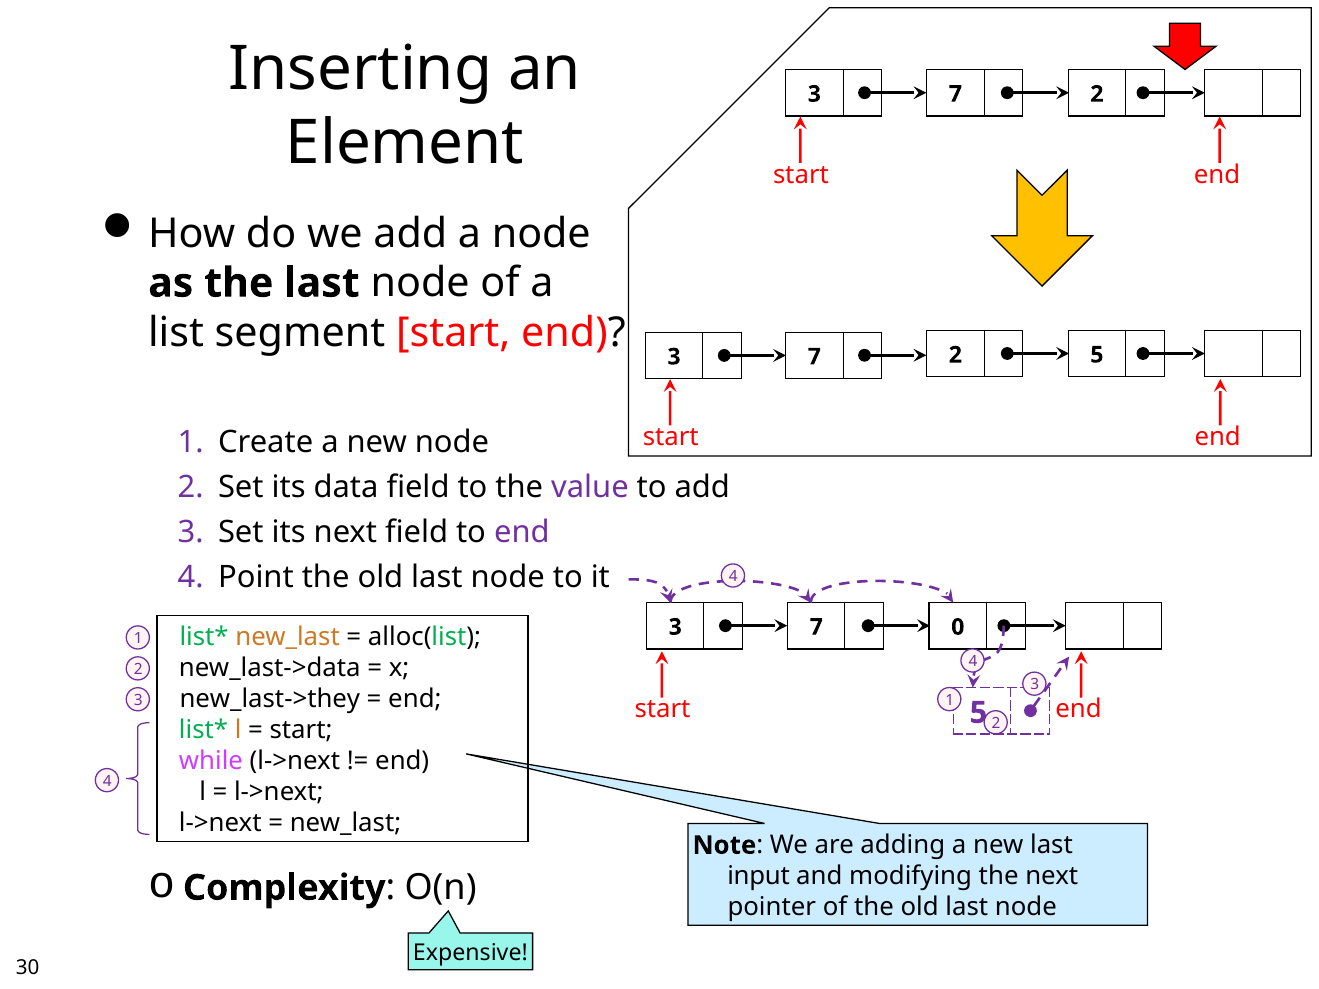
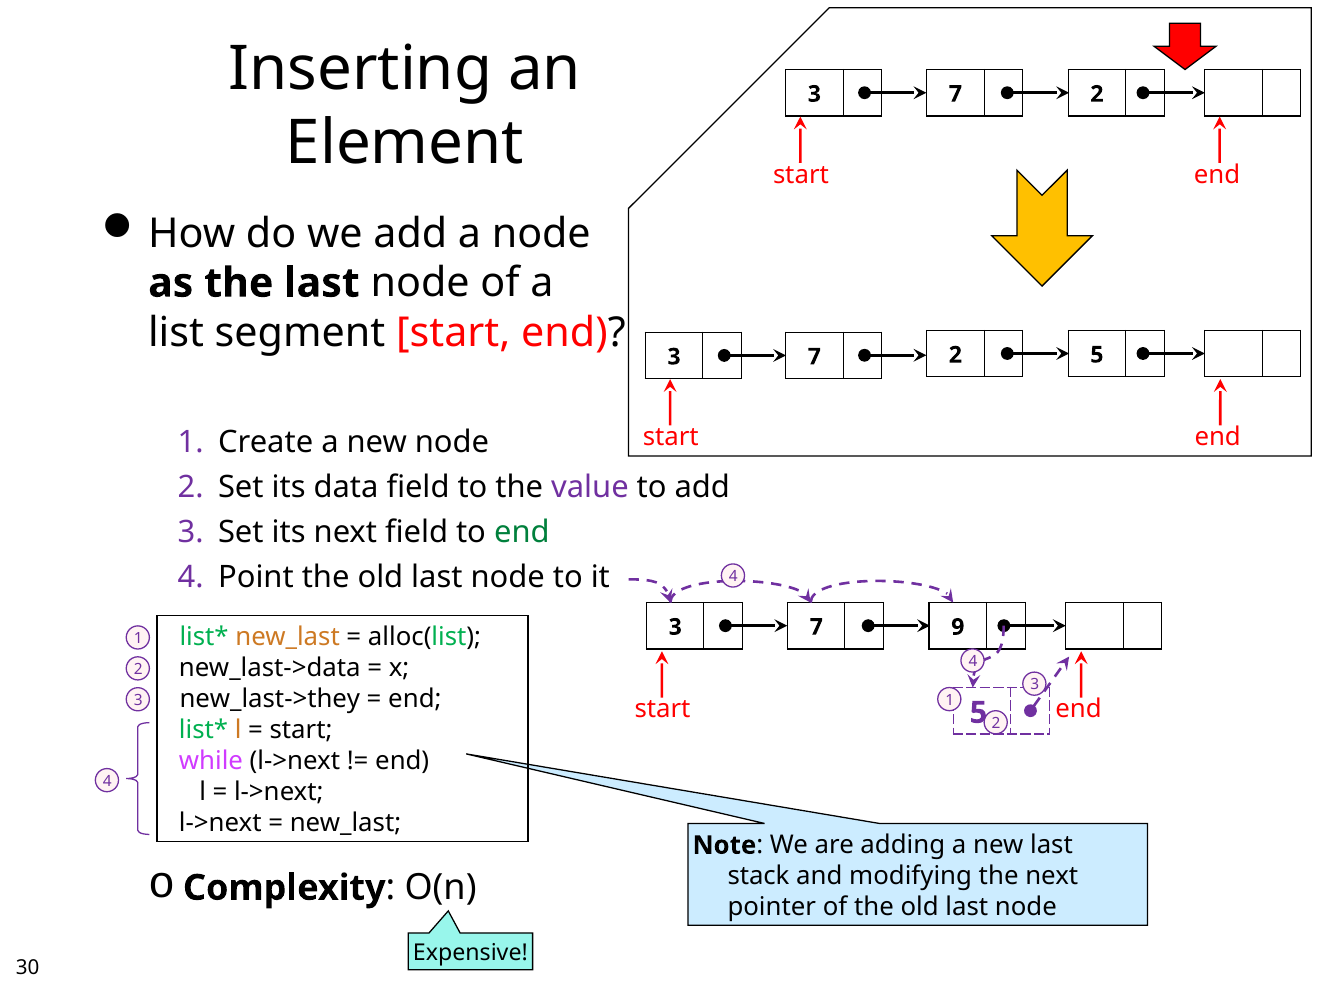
end at (522, 532) colour: purple -> green
0: 0 -> 9
input: input -> stack
